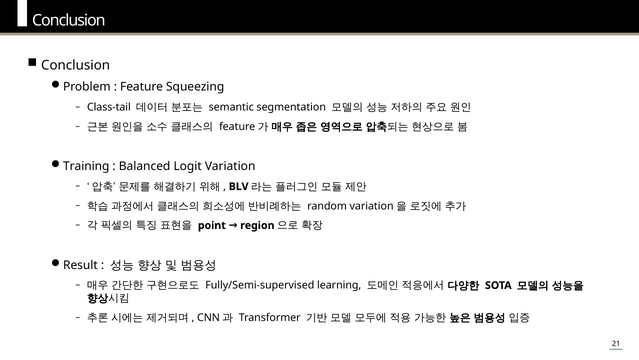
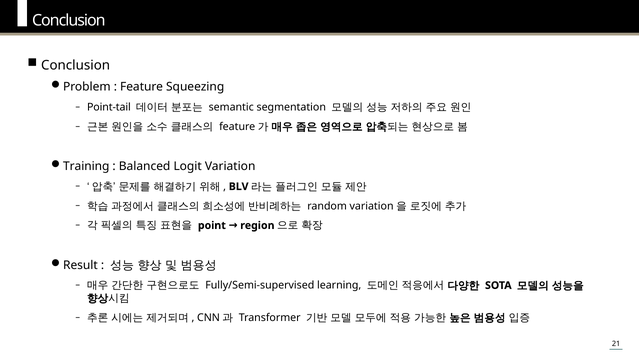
Class-tail: Class-tail -> Point-tail
